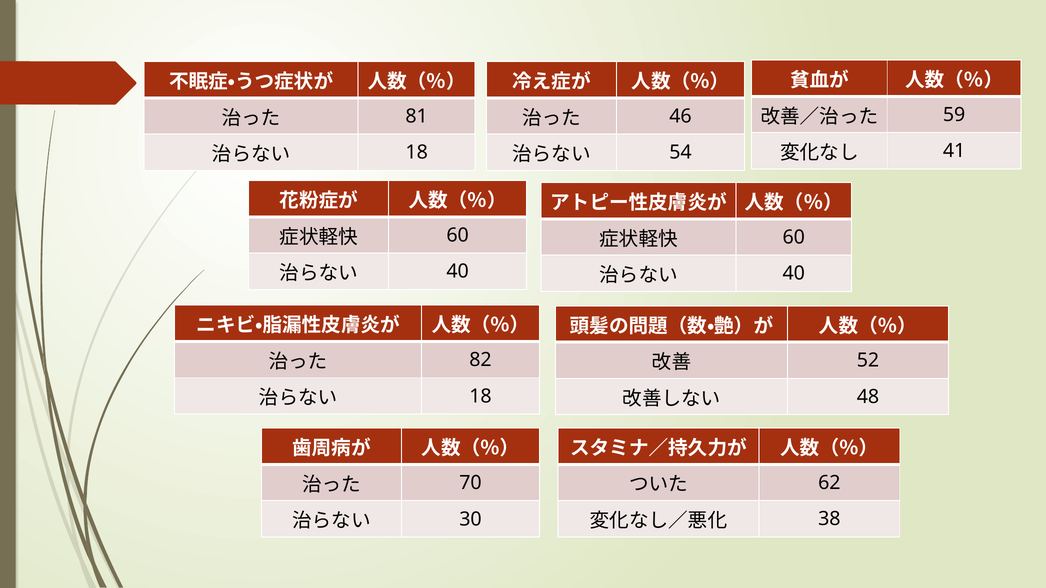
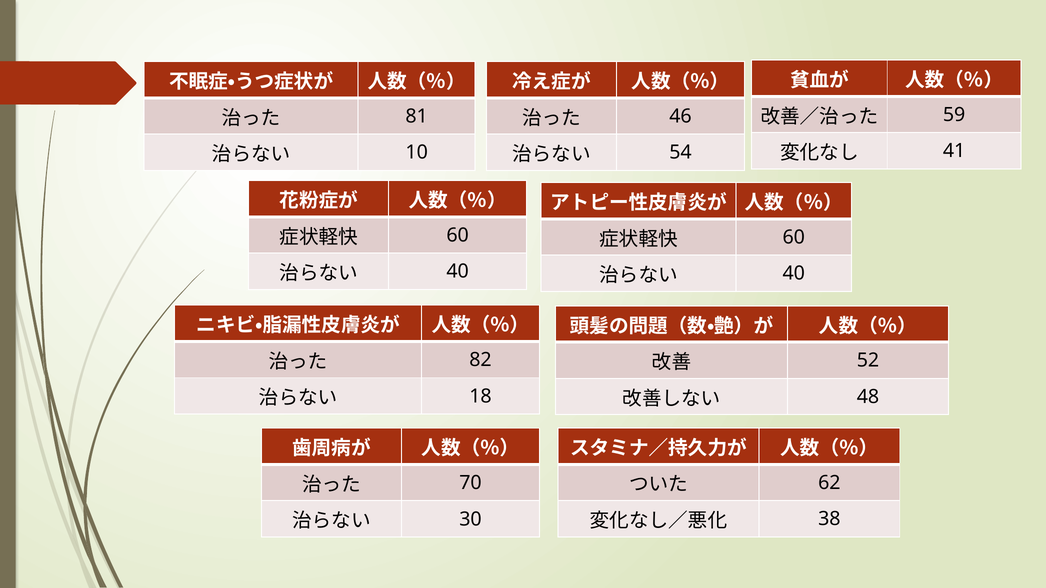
18 at (417, 153): 18 -> 10
